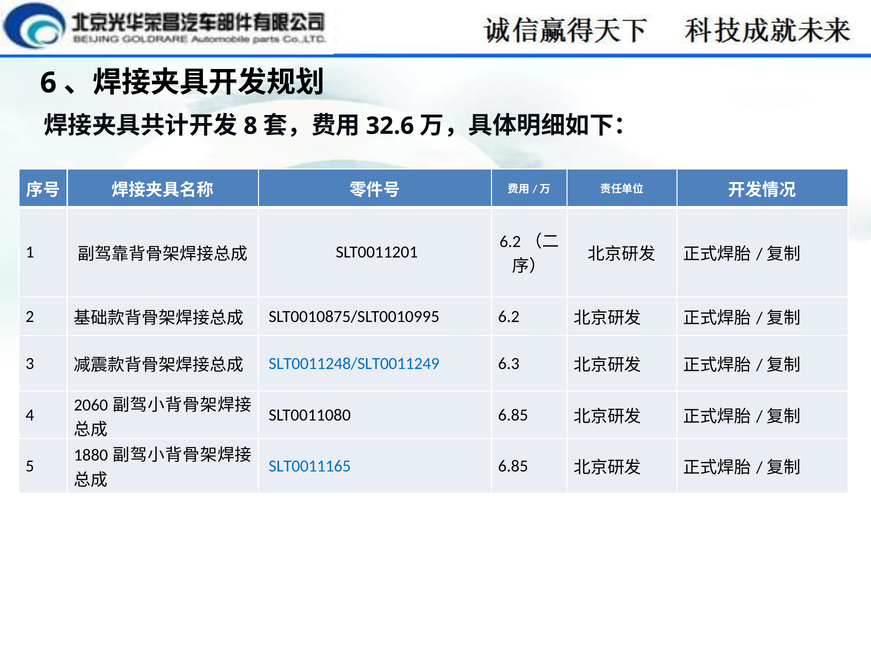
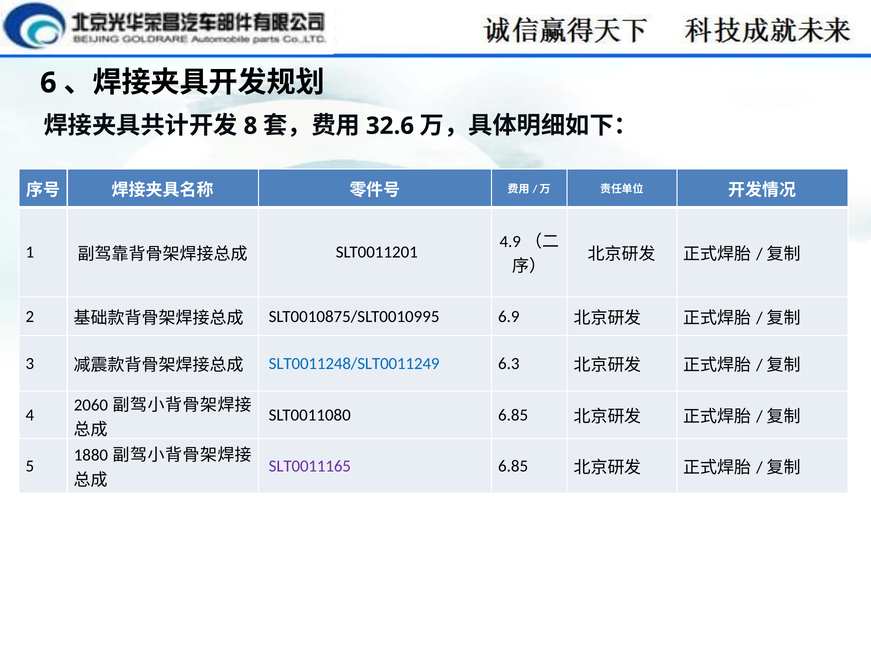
6.2 at (510, 242): 6.2 -> 4.9
SLT0010875/SLT0010995 6.2: 6.2 -> 6.9
SLT0011165 colour: blue -> purple
